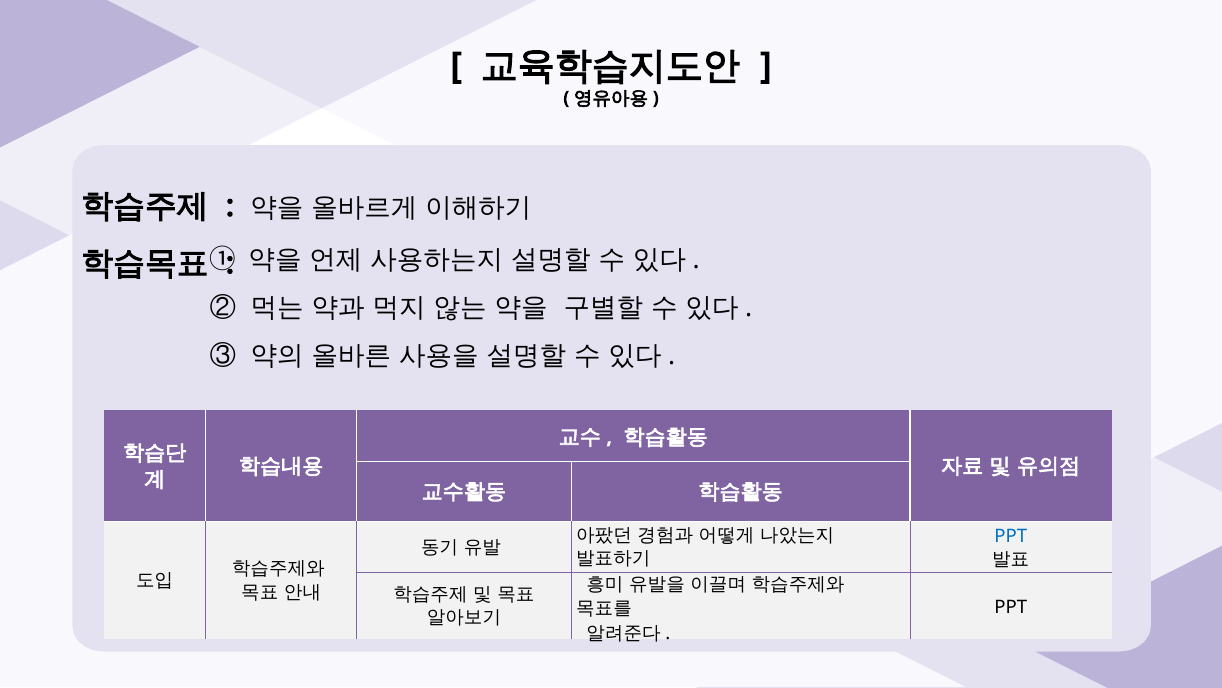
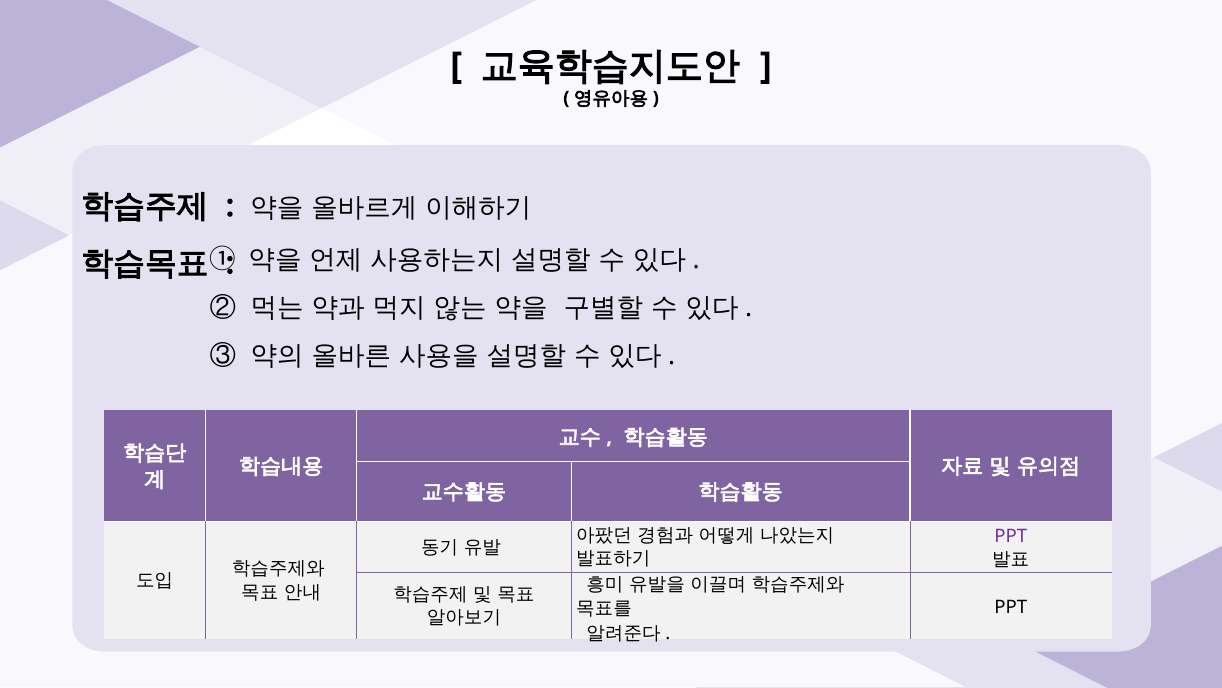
PPT at (1011, 536) colour: blue -> purple
